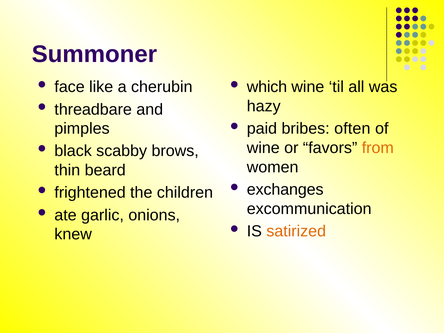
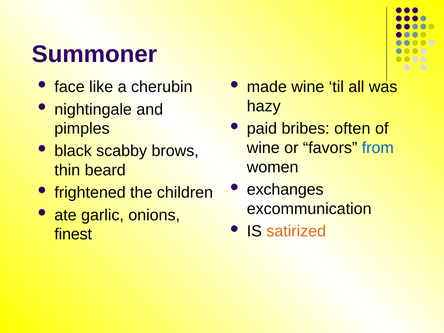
which: which -> made
threadbare: threadbare -> nightingale
from colour: orange -> blue
knew: knew -> finest
